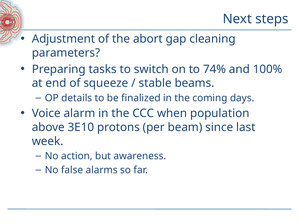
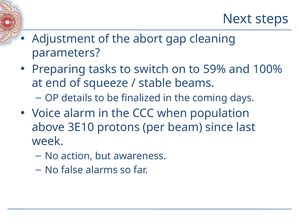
74%: 74% -> 59%
